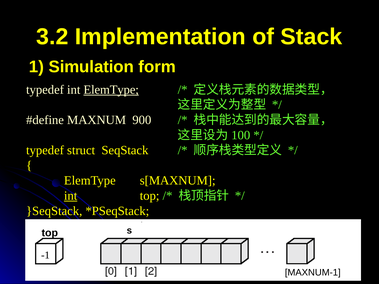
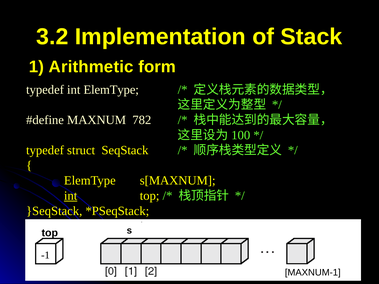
Simulation: Simulation -> Arithmetic
ElemType at (111, 90) underline: present -> none
900: 900 -> 782
